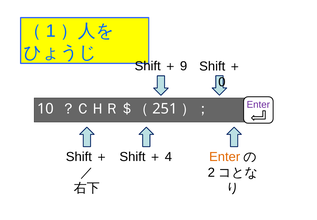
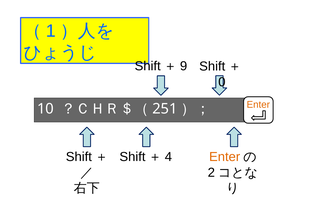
Enter at (258, 105) colour: purple -> orange
